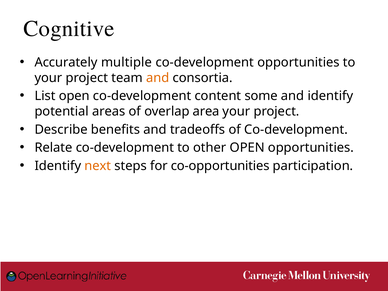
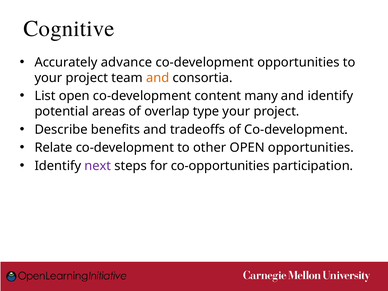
multiple: multiple -> advance
some: some -> many
area: area -> type
next colour: orange -> purple
